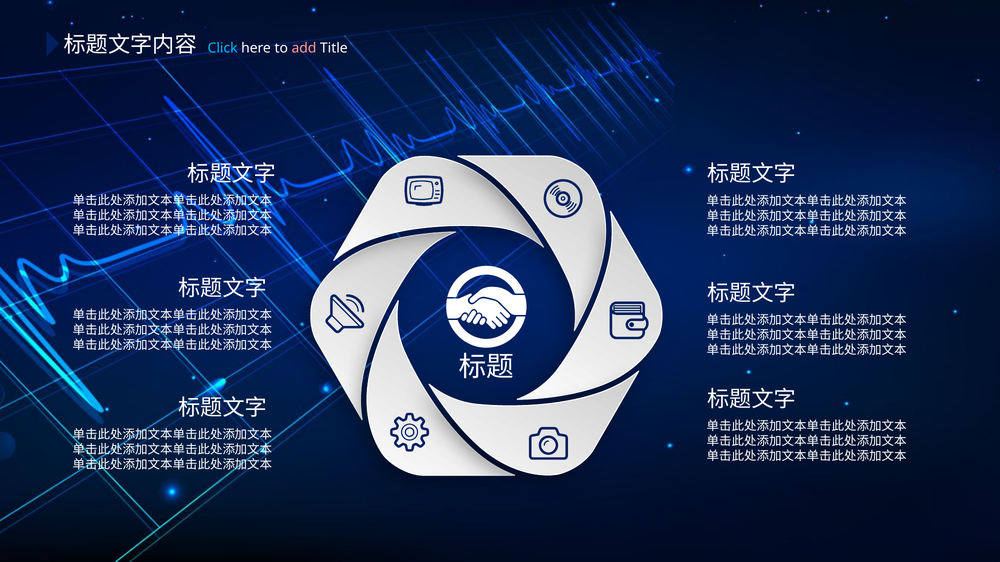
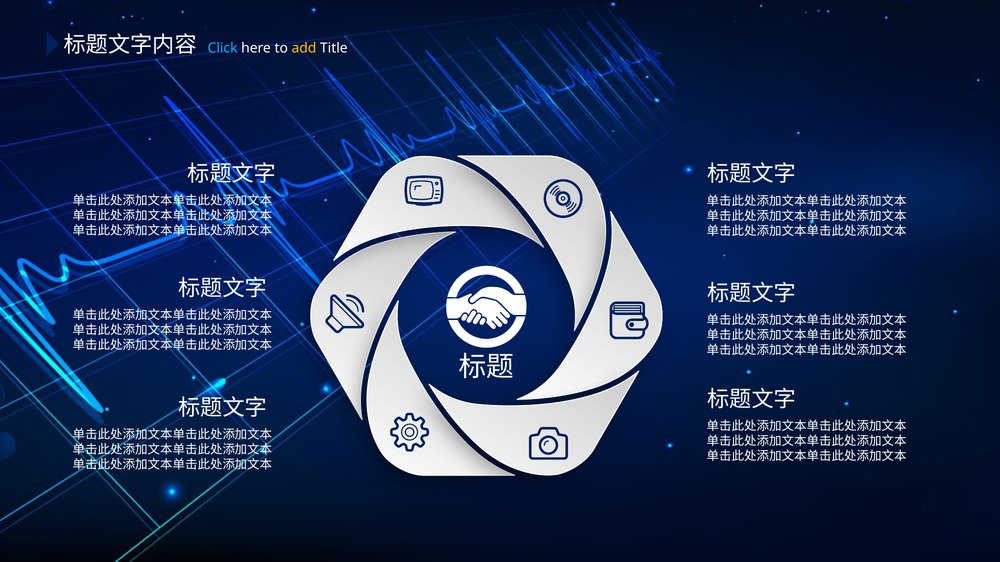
add colour: pink -> yellow
